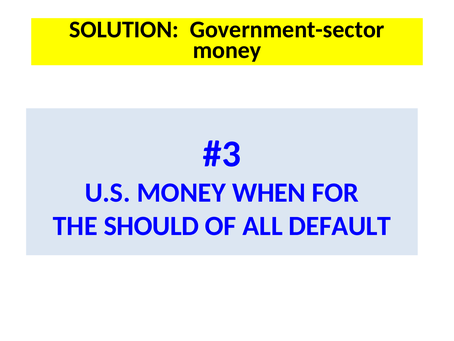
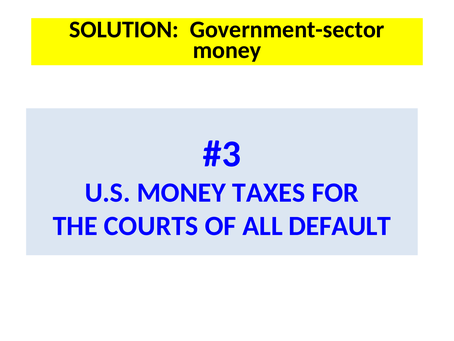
WHEN: WHEN -> TAXES
SHOULD: SHOULD -> COURTS
